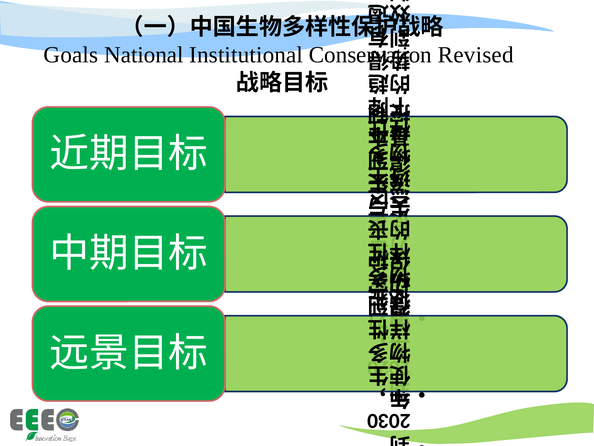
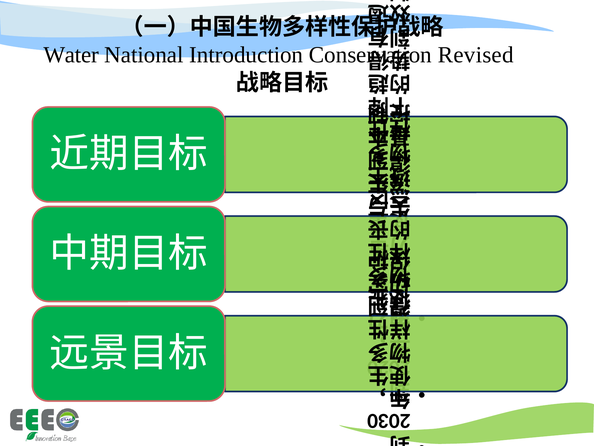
Goals: Goals -> Water
Institutional: Institutional -> Introduction
